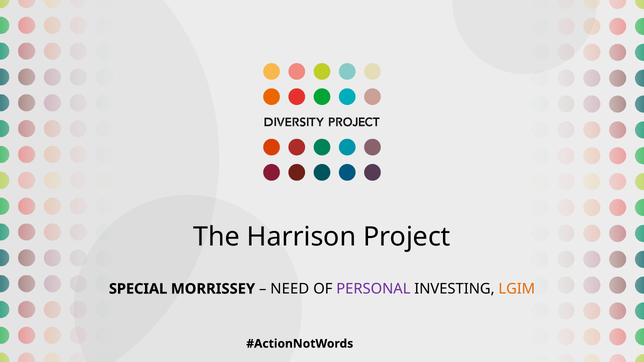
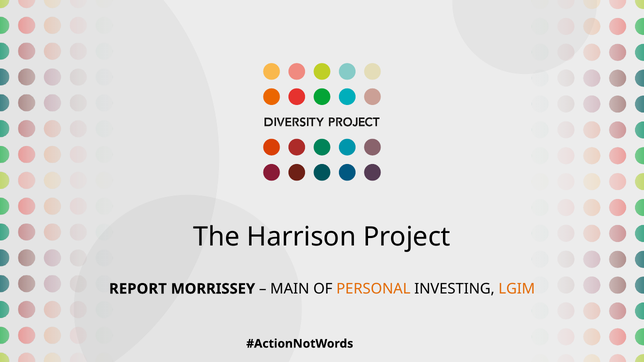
SPECIAL: SPECIAL -> REPORT
NEED: NEED -> MAIN
PERSONAL colour: purple -> orange
